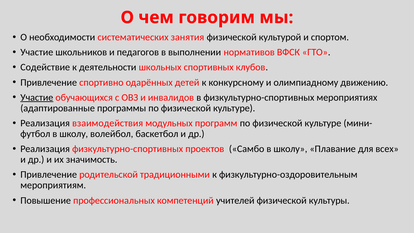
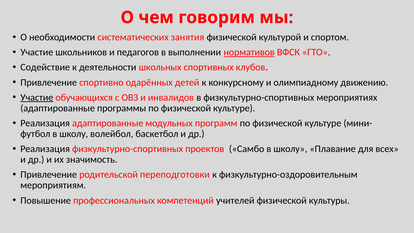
нормативов underline: none -> present
Реализация взаимодействия: взаимодействия -> адаптированные
традиционными: традиционными -> переподготовки
